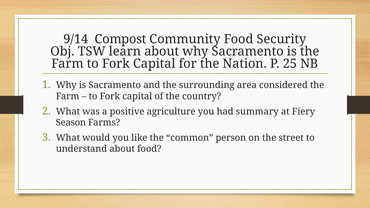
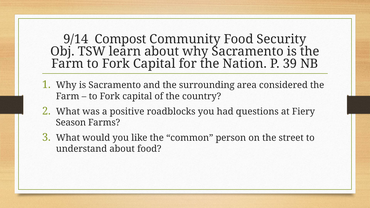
25: 25 -> 39
agriculture: agriculture -> roadblocks
summary: summary -> questions
